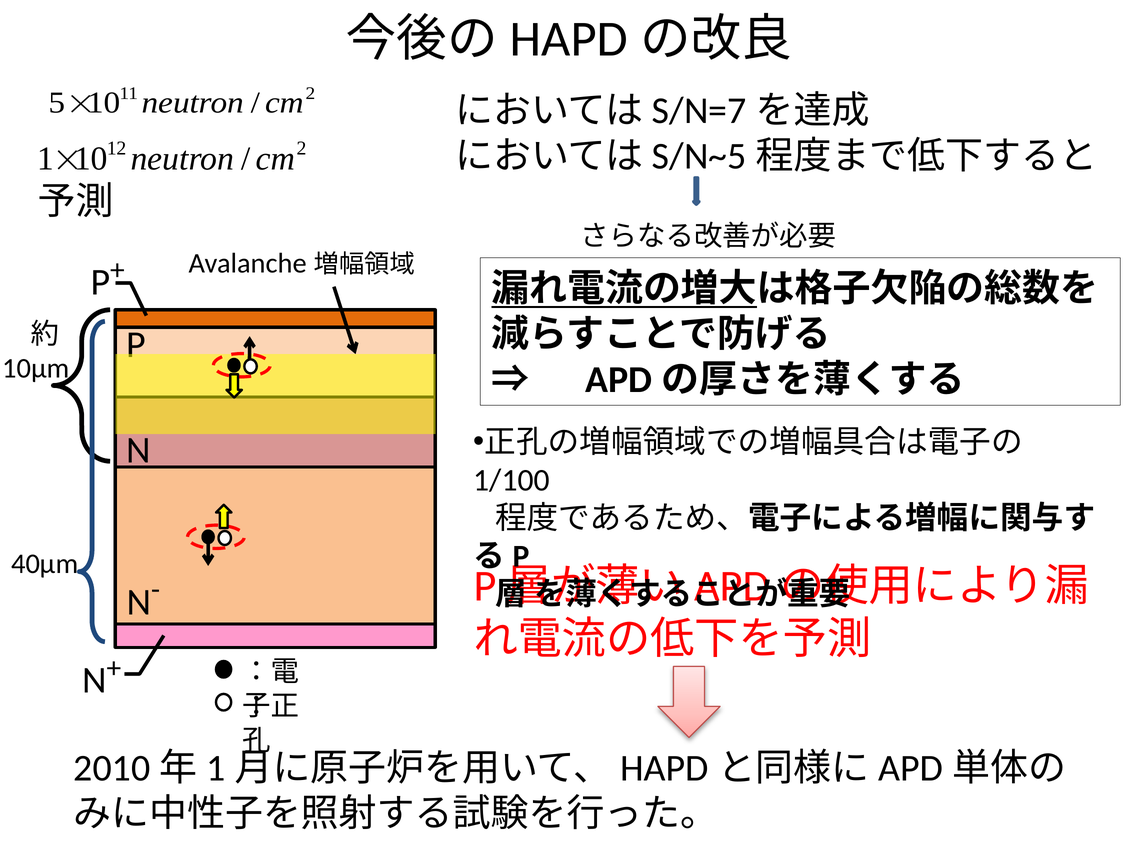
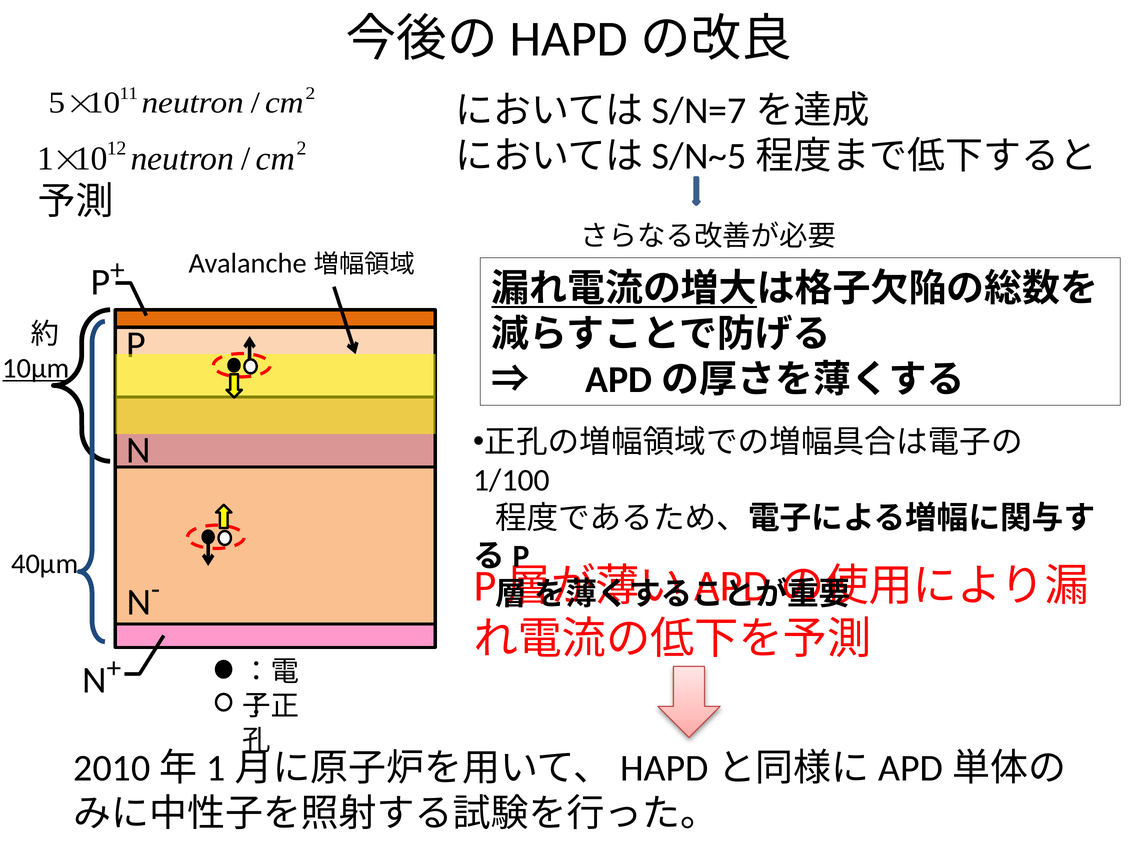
10μm underline: none -> present
